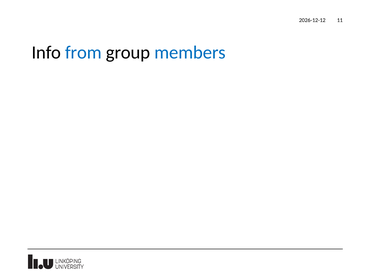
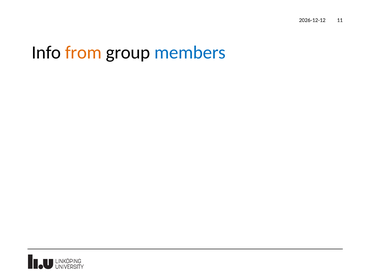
from colour: blue -> orange
